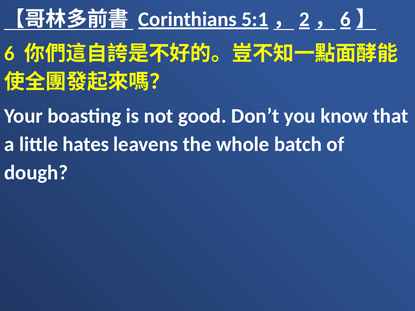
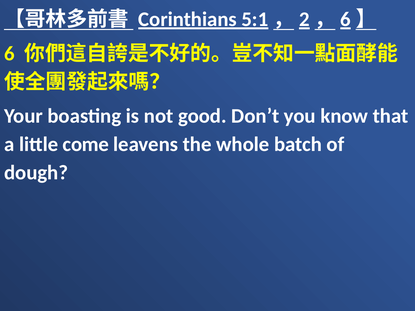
hates: hates -> come
